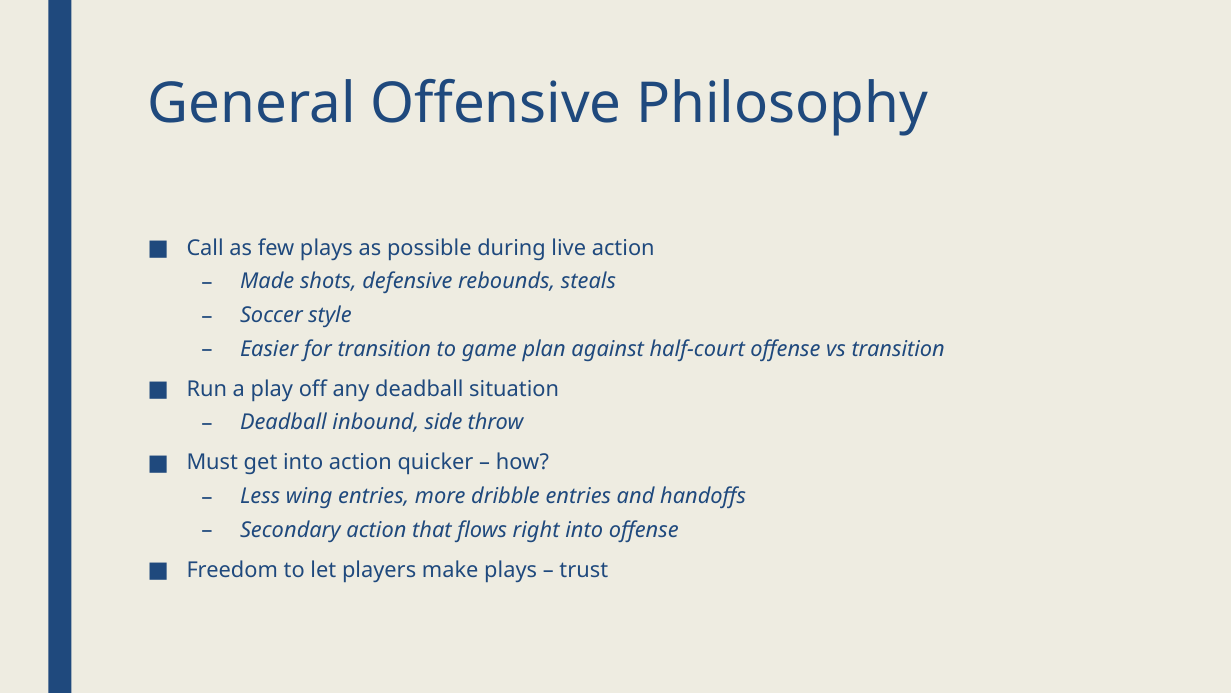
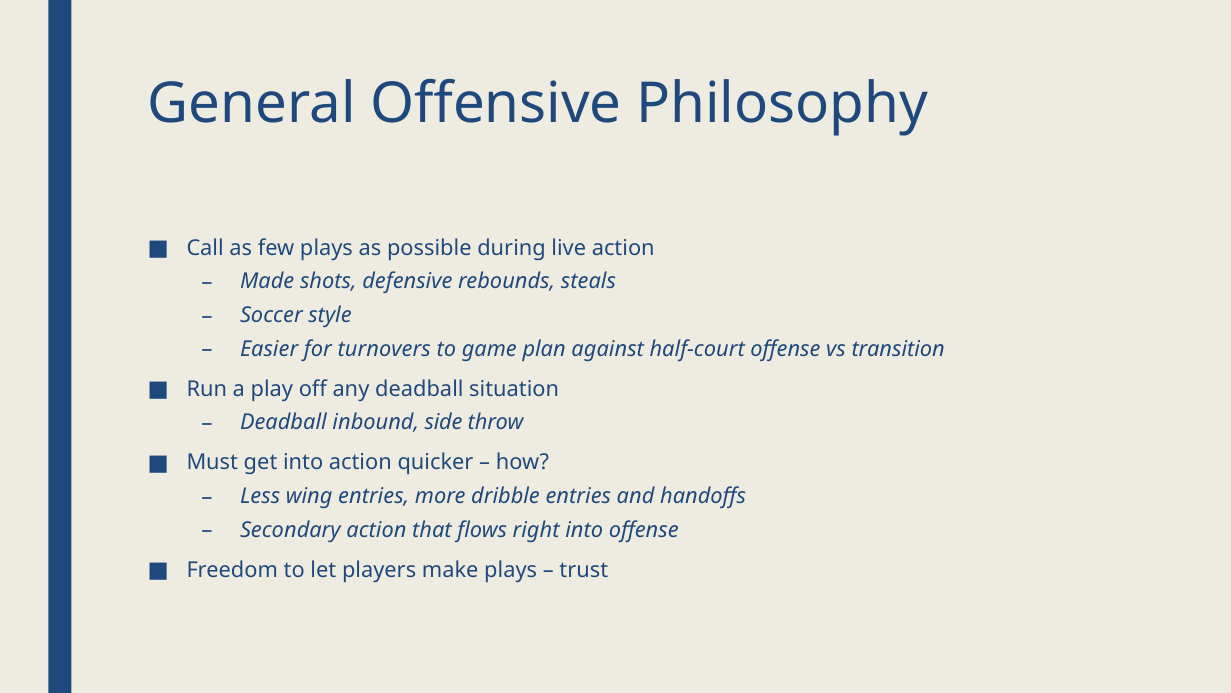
for transition: transition -> turnovers
